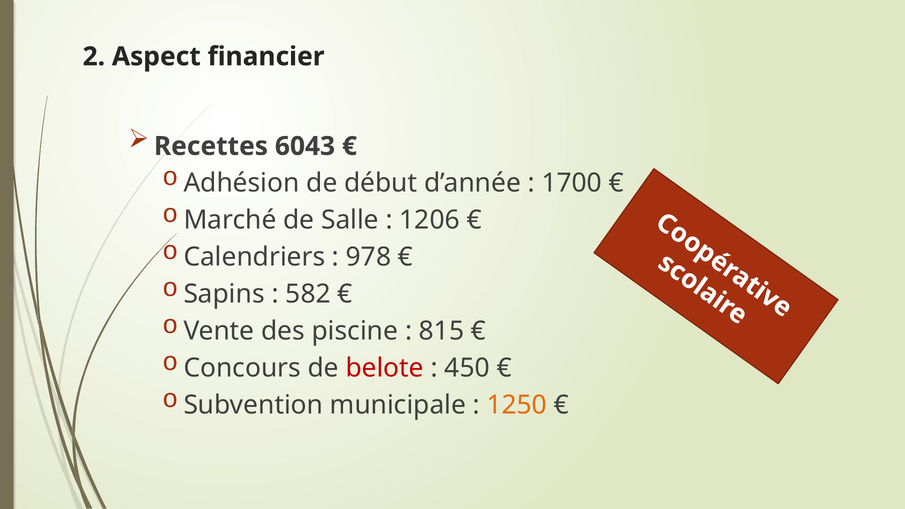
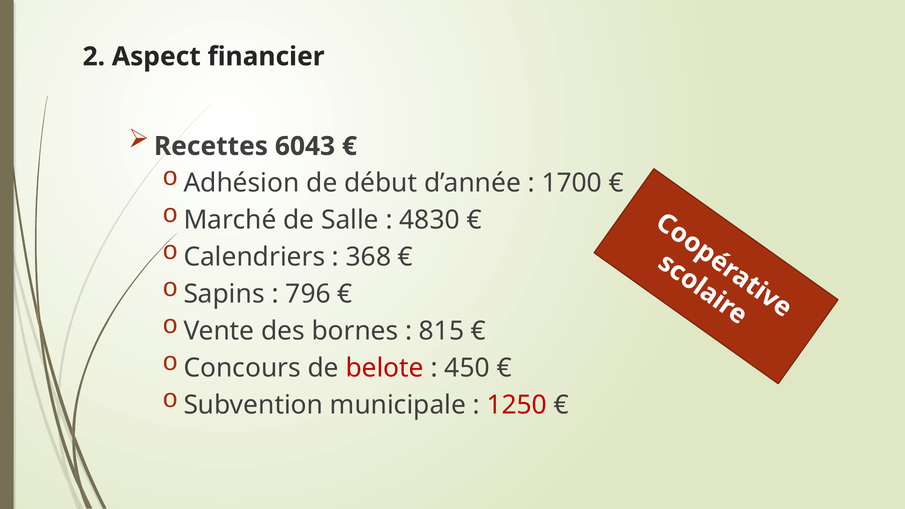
1206: 1206 -> 4830
978: 978 -> 368
582: 582 -> 796
piscine: piscine -> bornes
1250 colour: orange -> red
